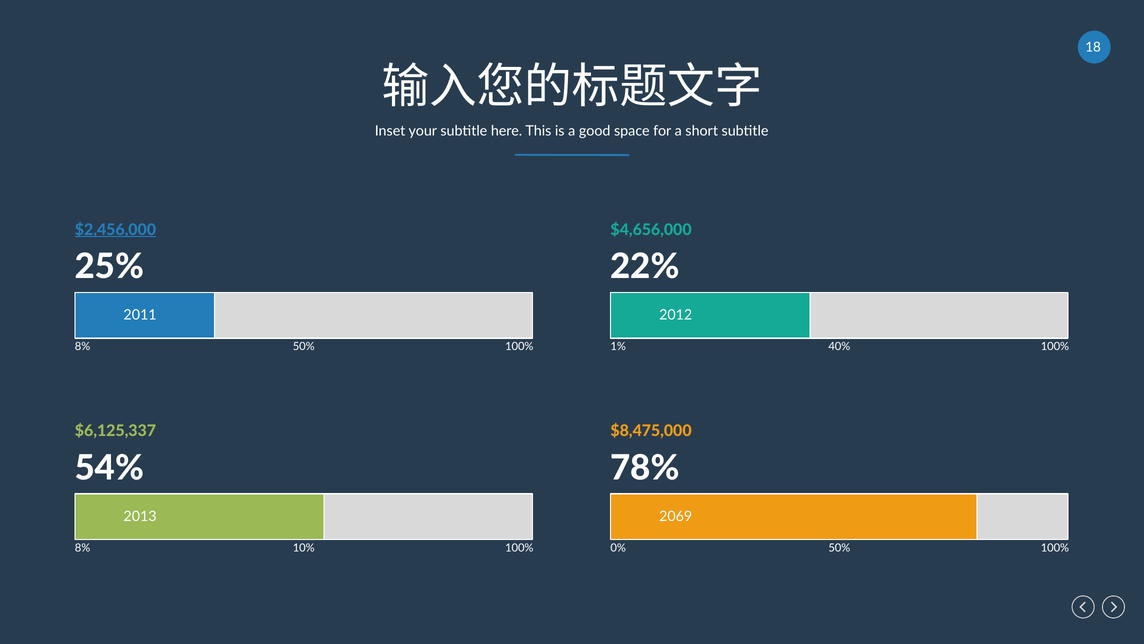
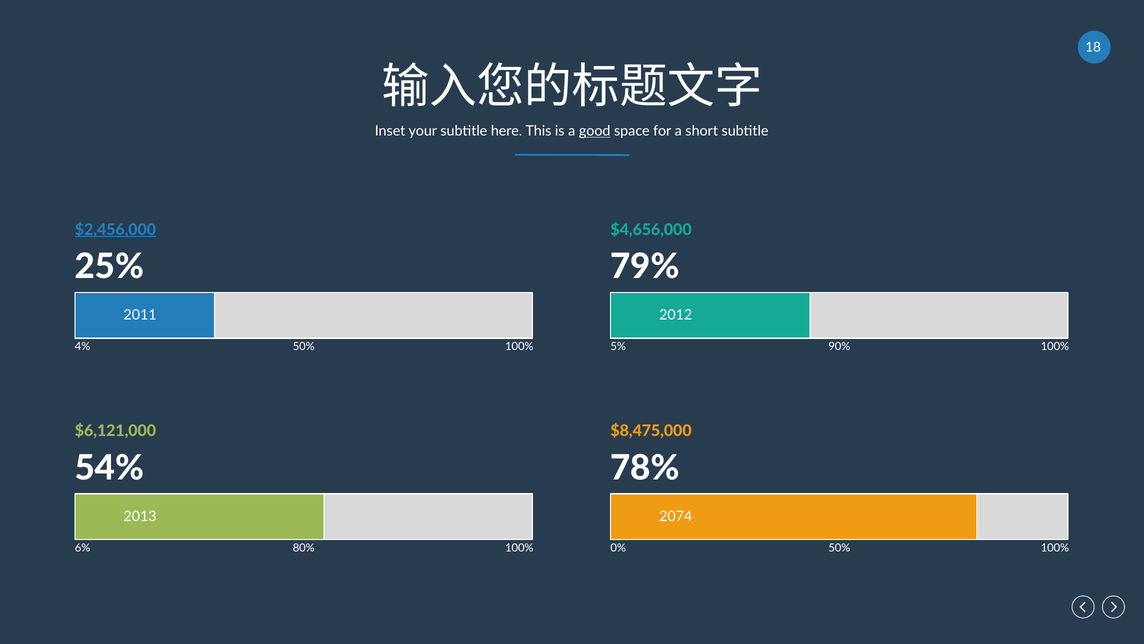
good underline: none -> present
22%: 22% -> 79%
8% at (83, 346): 8% -> 4%
1%: 1% -> 5%
40%: 40% -> 90%
$6,125,337: $6,125,337 -> $6,121,000
2069: 2069 -> 2074
8% at (83, 548): 8% -> 6%
10%: 10% -> 80%
